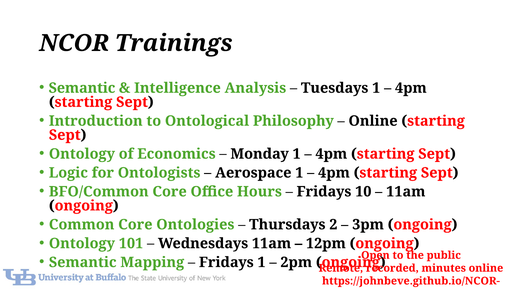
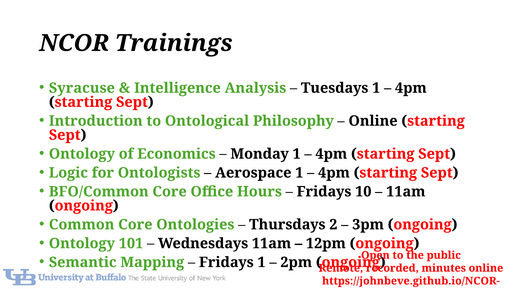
Semantic at (82, 88): Semantic -> Syracuse
